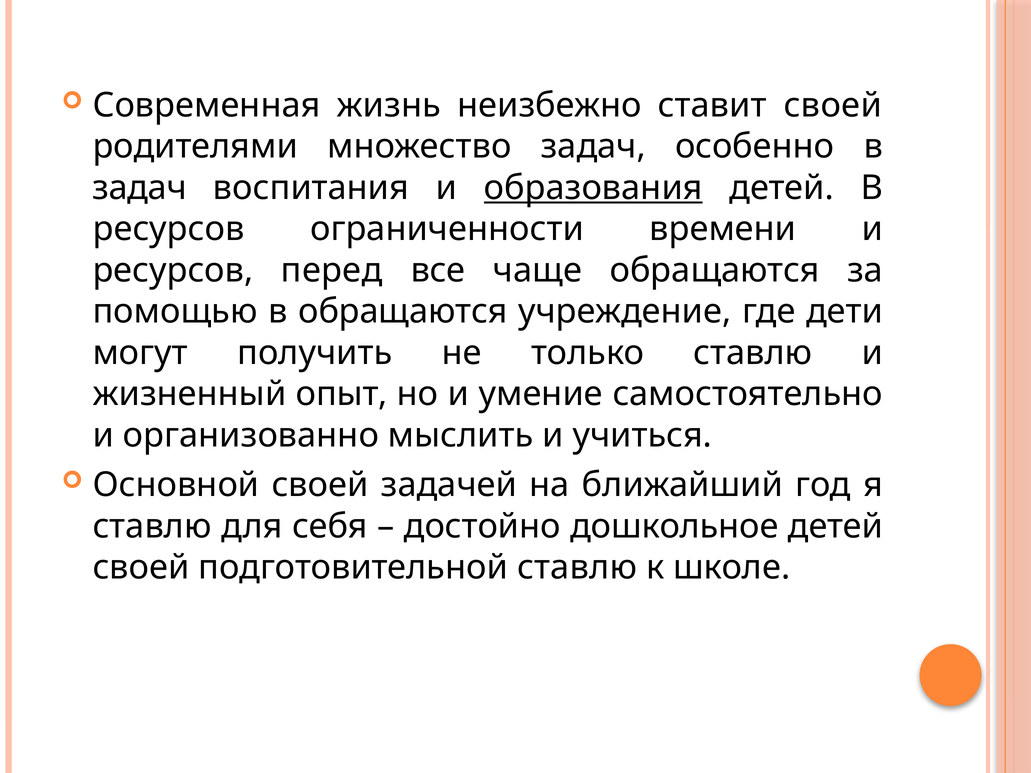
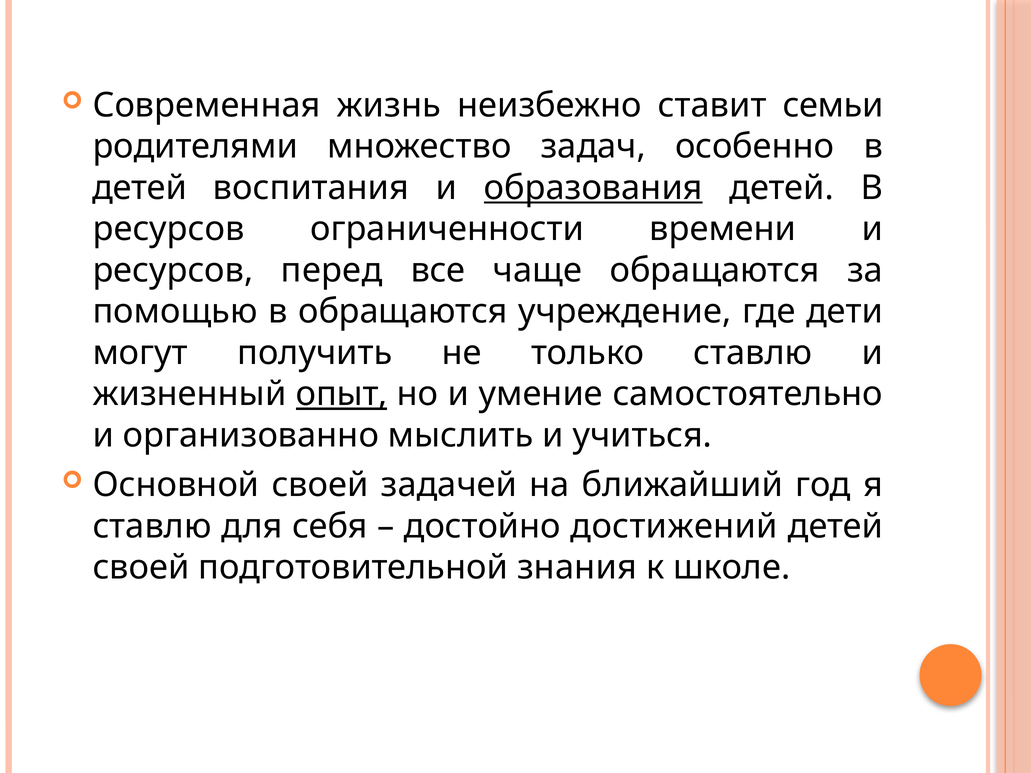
ставит своей: своей -> семьи
задач at (140, 188): задач -> детей
опыт underline: none -> present
дошкольное: дошкольное -> достижений
подготовительной ставлю: ставлю -> знания
